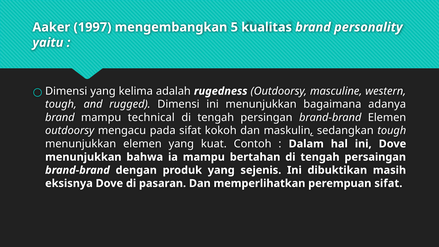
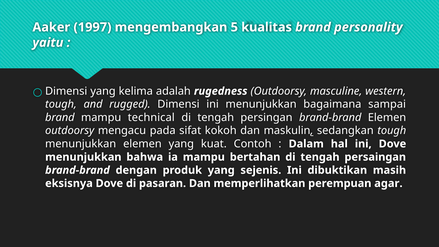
adanya: adanya -> sampai
perempuan sifat: sifat -> agar
